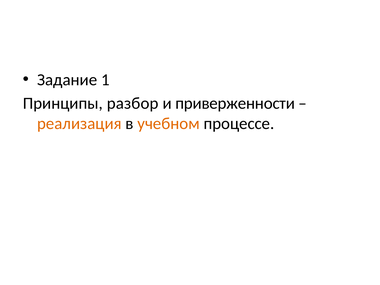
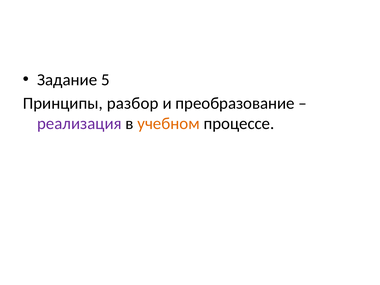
1: 1 -> 5
приверженности: приверженности -> преобразование
реализация colour: orange -> purple
